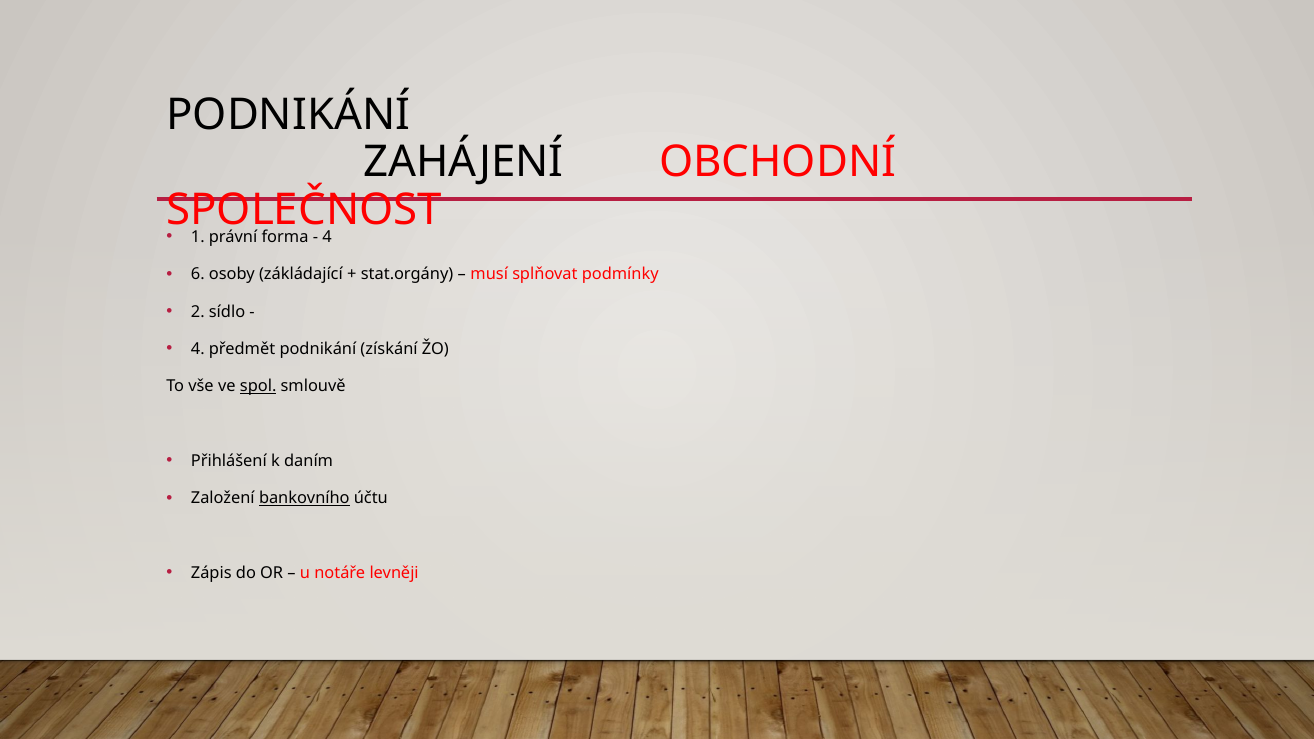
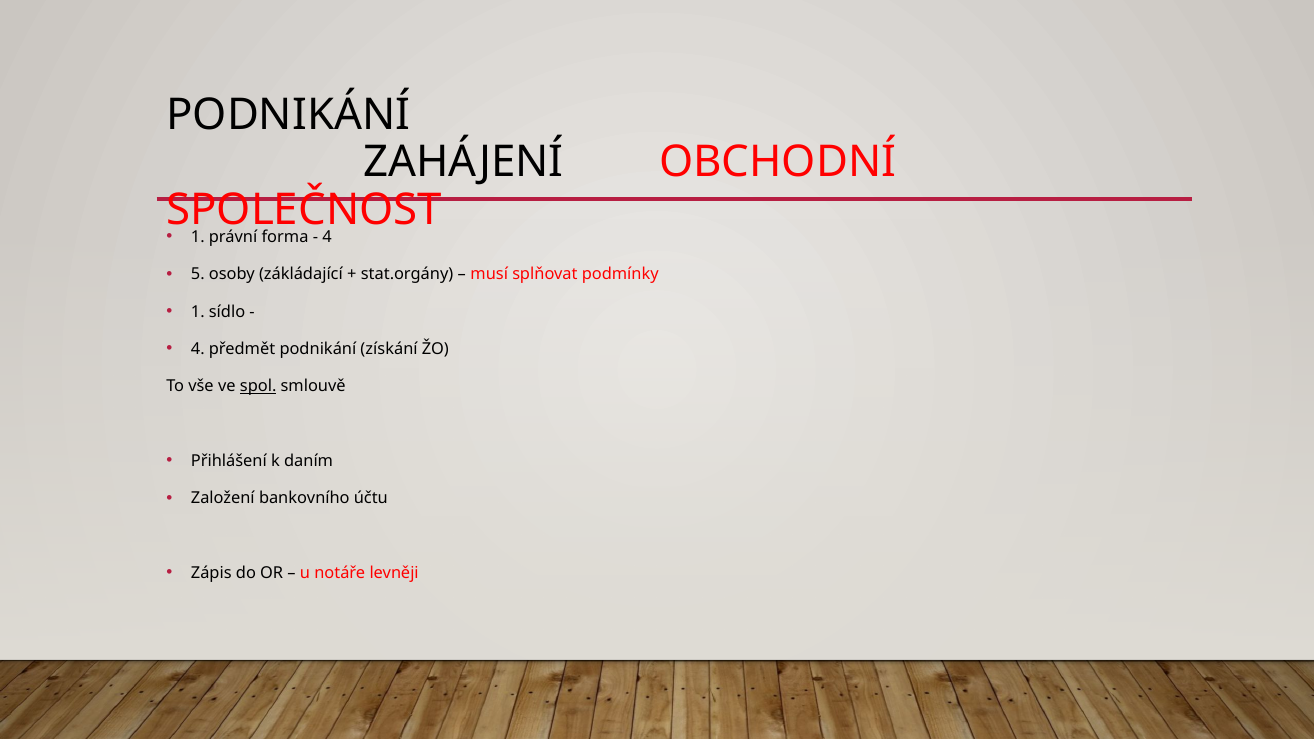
6: 6 -> 5
2 at (198, 312): 2 -> 1
bankovního underline: present -> none
